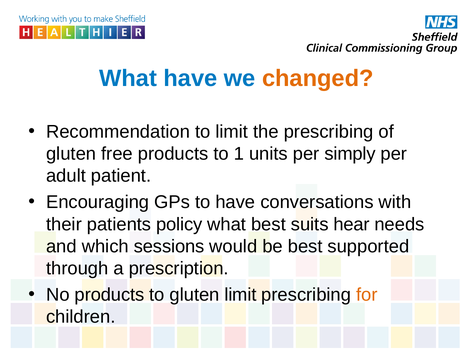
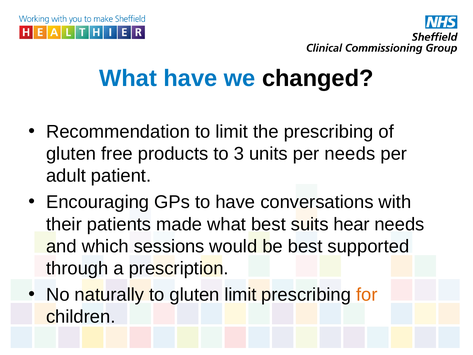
changed colour: orange -> black
1: 1 -> 3
per simply: simply -> needs
policy: policy -> made
No products: products -> naturally
